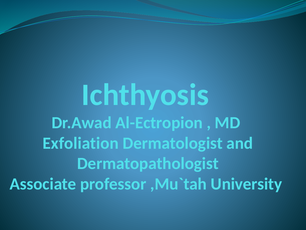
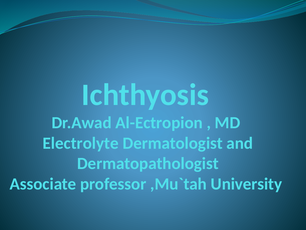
Exfoliation: Exfoliation -> Electrolyte
